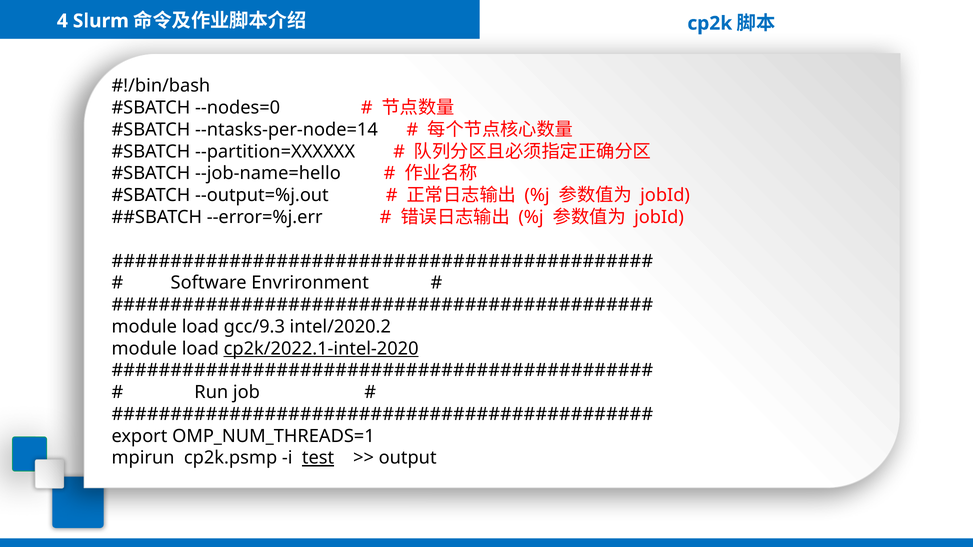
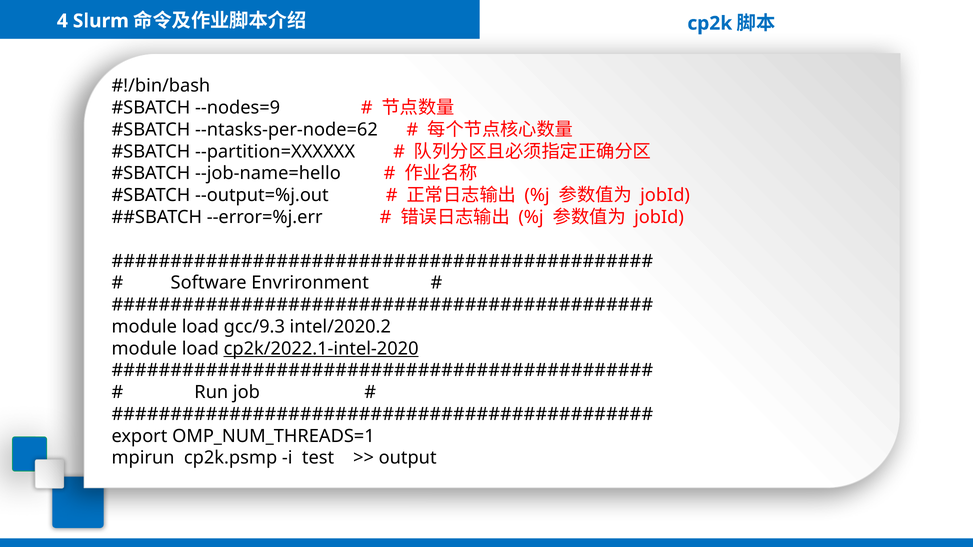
--nodes=0: --nodes=0 -> --nodes=9
--ntasks-per-node=14: --ntasks-per-node=14 -> --ntasks-per-node=62
test underline: present -> none
